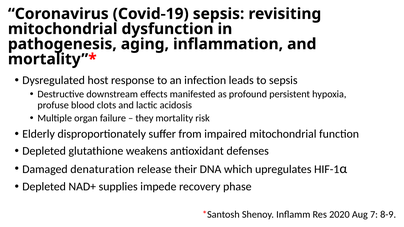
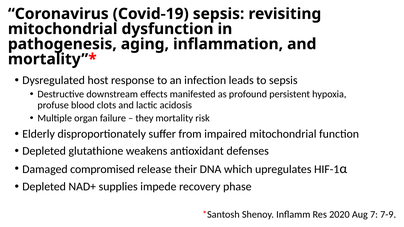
denaturation: denaturation -> compromised
8-9: 8-9 -> 7-9
